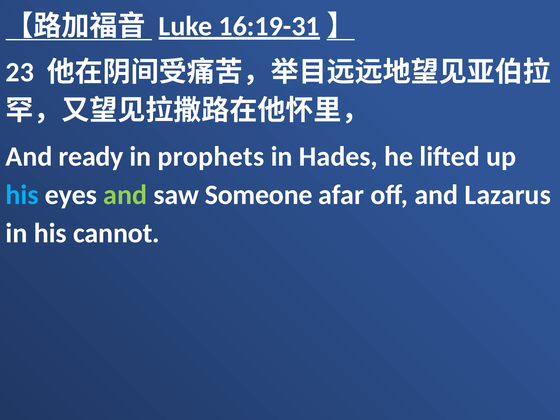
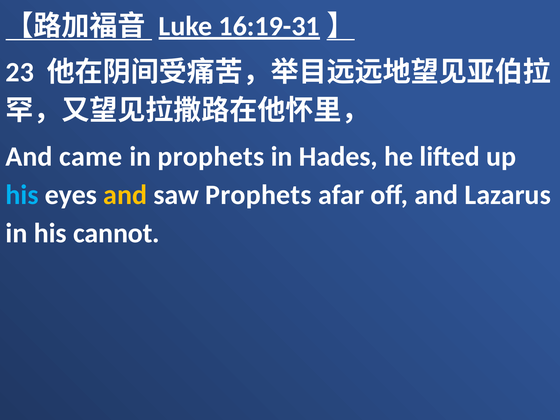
ready: ready -> came
and at (125, 195) colour: light green -> yellow
saw Someone: Someone -> Prophets
